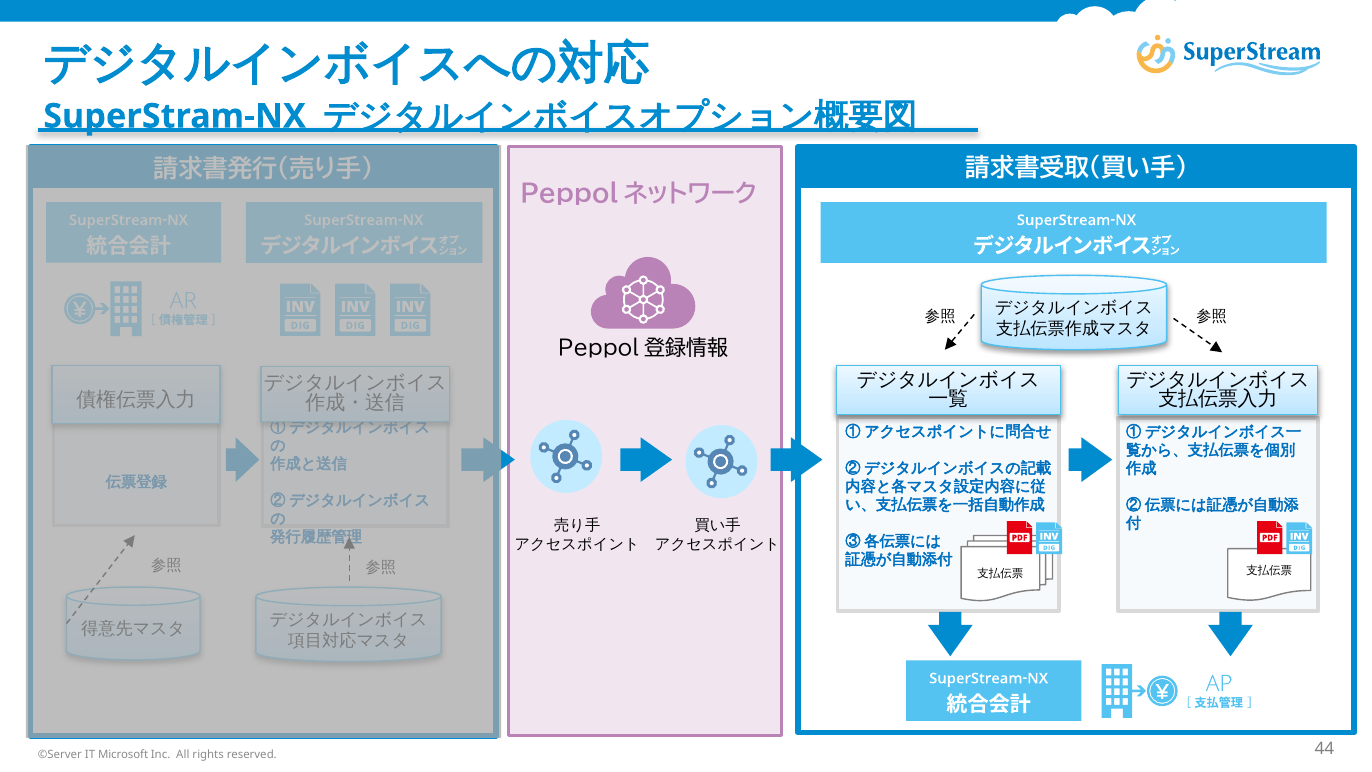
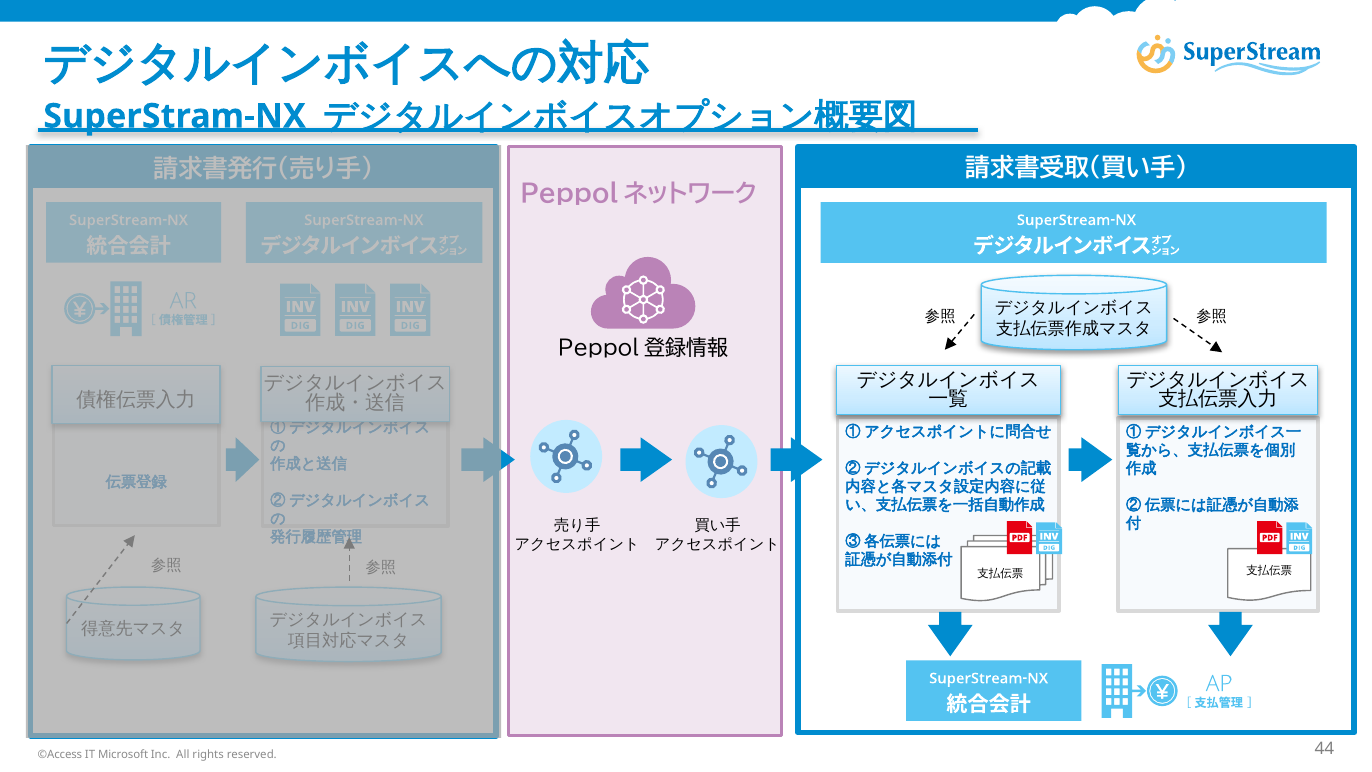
©Server: ©Server -> ©Access
